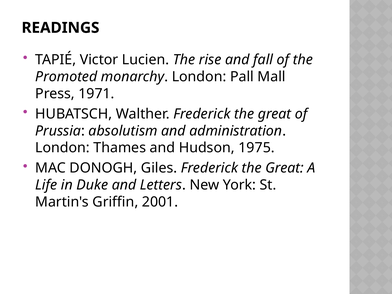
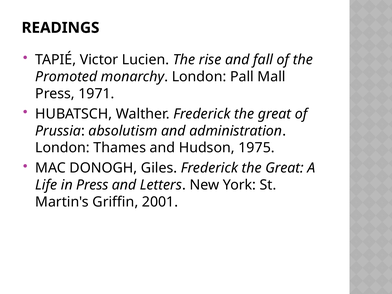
in Duke: Duke -> Press
